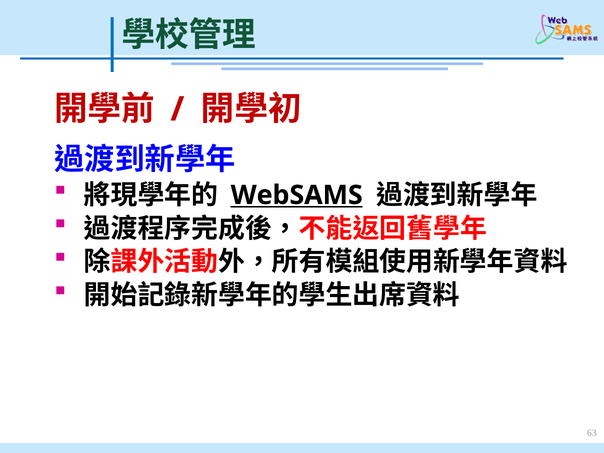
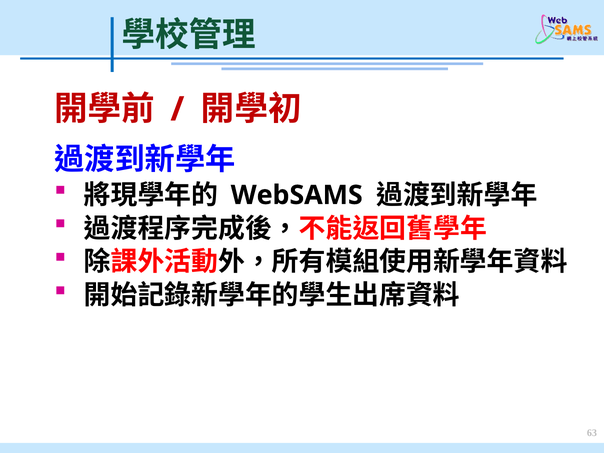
WebSAMS underline: present -> none
